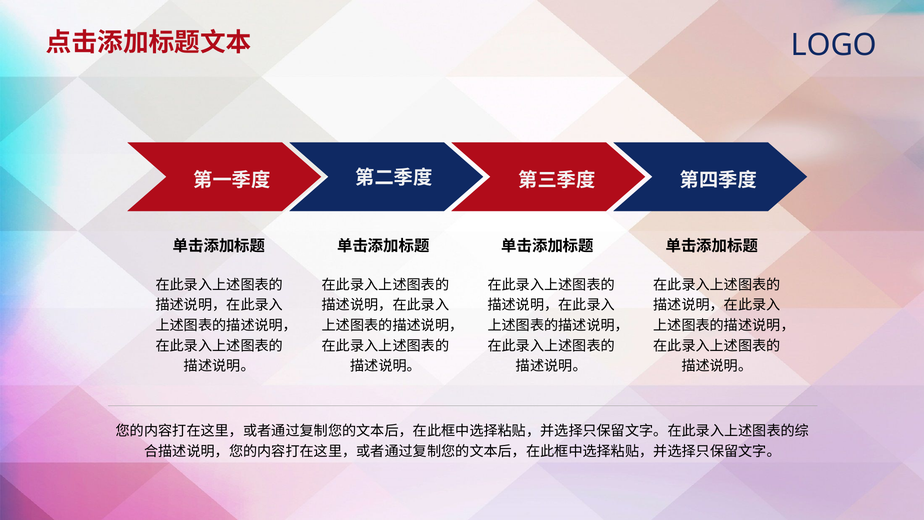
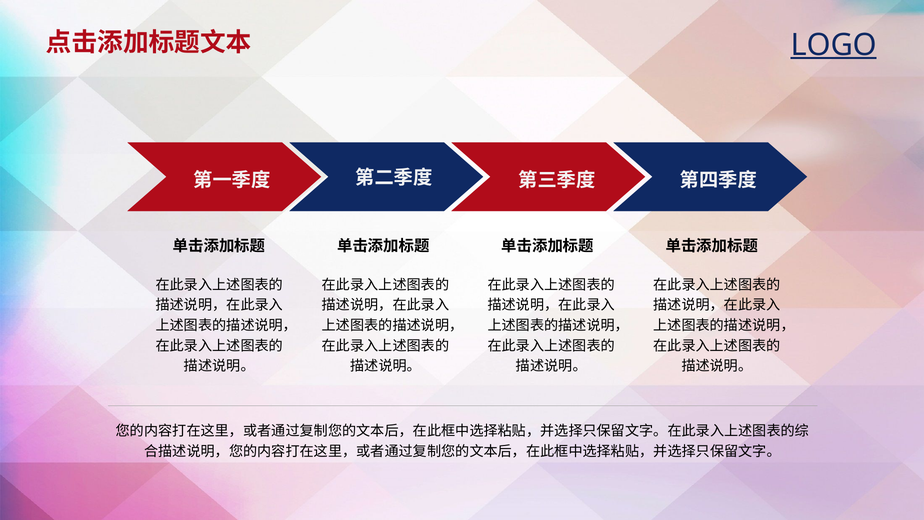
LOGO underline: none -> present
